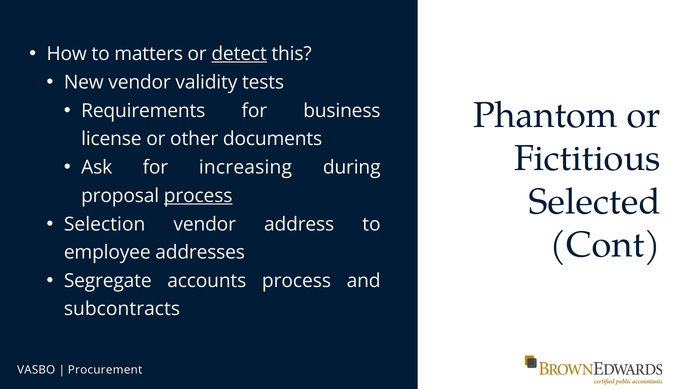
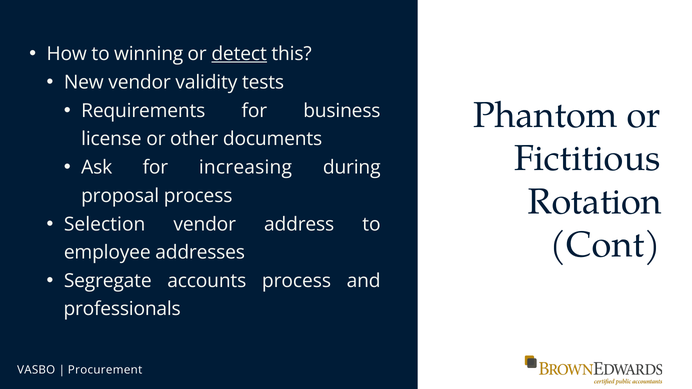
matters: matters -> winning
process at (198, 196) underline: present -> none
Selected: Selected -> Rotation
subcontracts: subcontracts -> professionals
